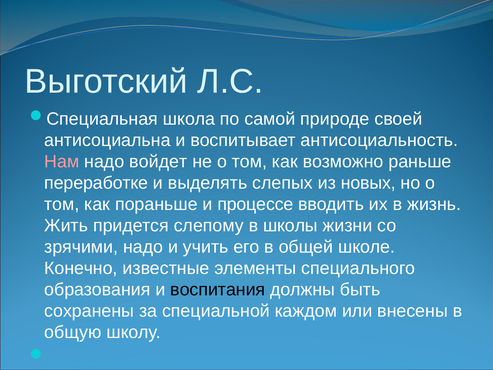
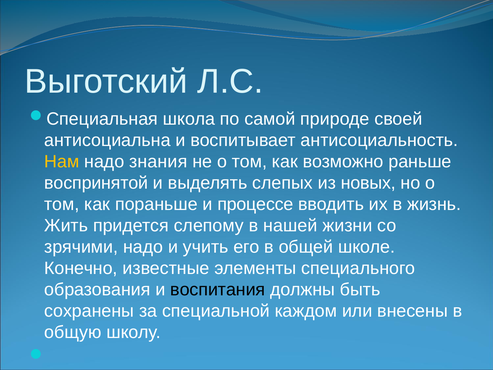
Нам colour: pink -> yellow
войдет: войдет -> знания
переработке: переработке -> воспринятой
школы: школы -> нашей
